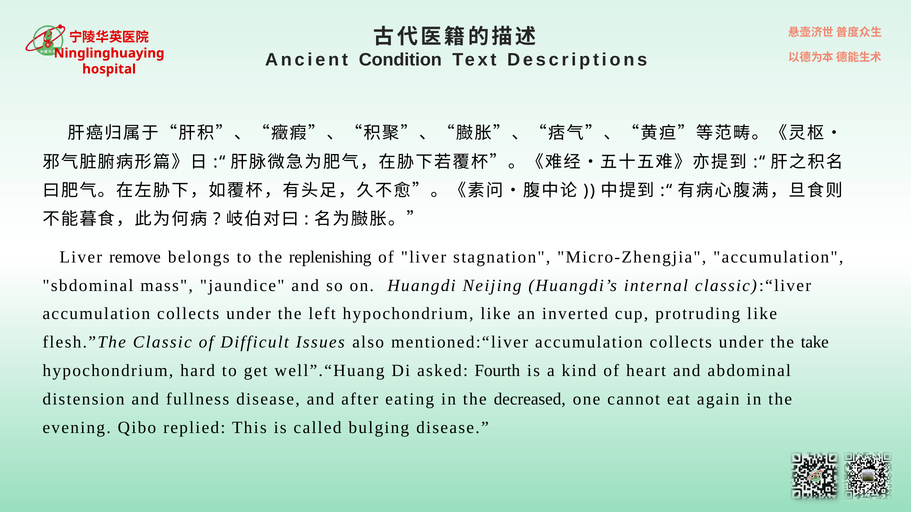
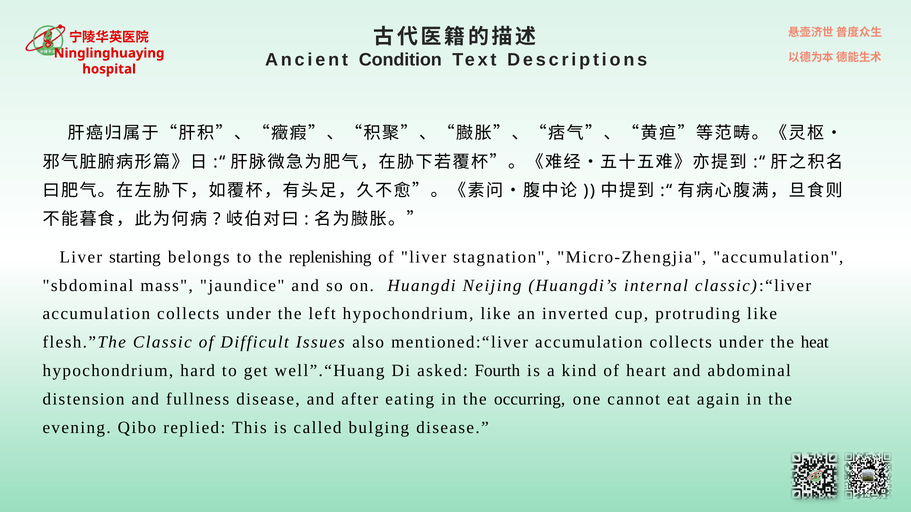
remove: remove -> starting
take: take -> heat
decreased: decreased -> occurring
